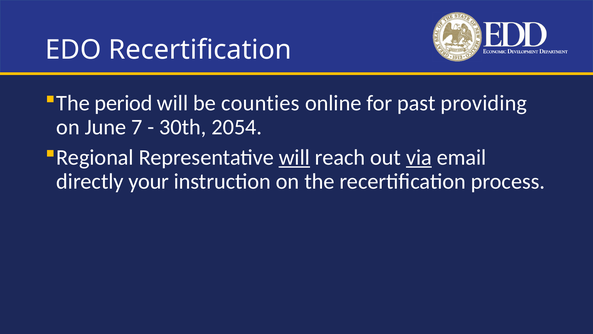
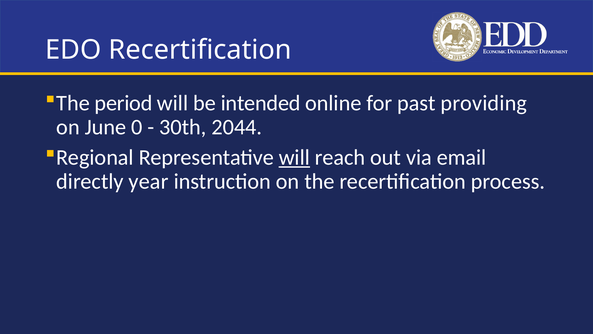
counties: counties -> intended
7: 7 -> 0
2054: 2054 -> 2044
via underline: present -> none
your: your -> year
